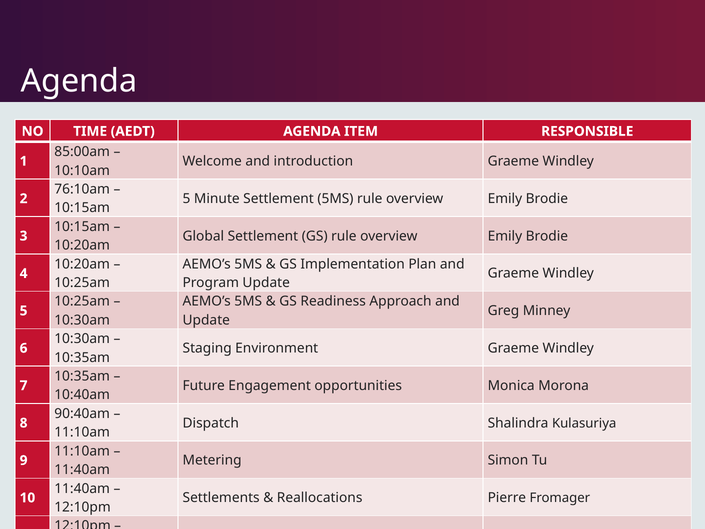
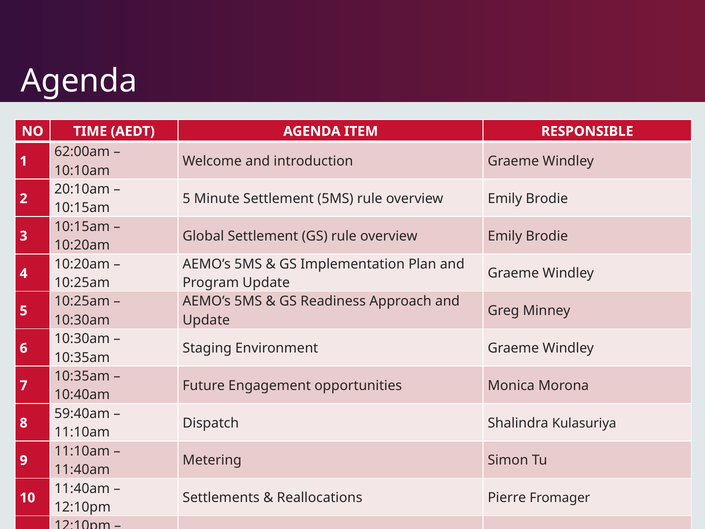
85:00am: 85:00am -> 62:00am
76:10am: 76:10am -> 20:10am
90:40am: 90:40am -> 59:40am
